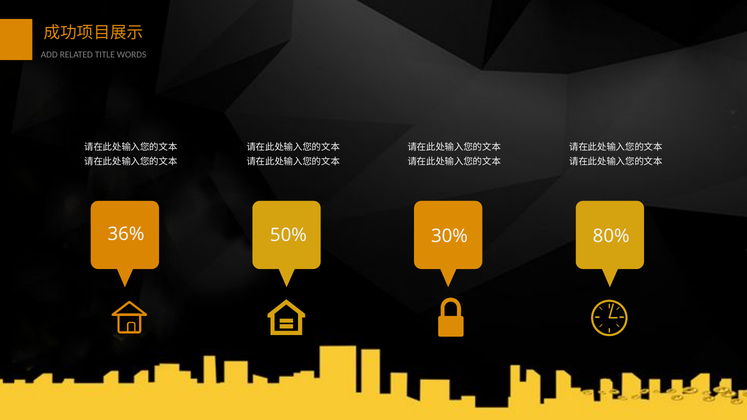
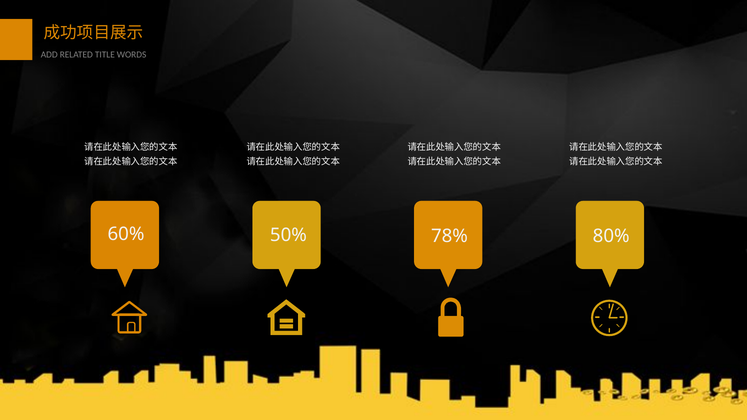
36%: 36% -> 60%
30%: 30% -> 78%
